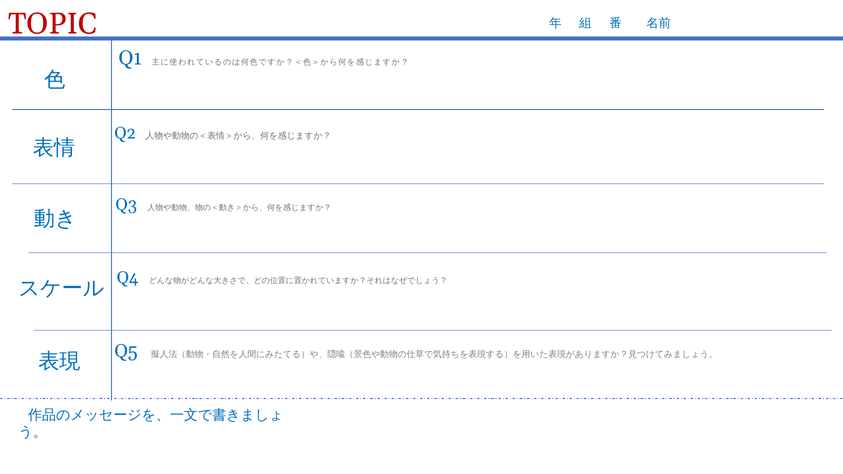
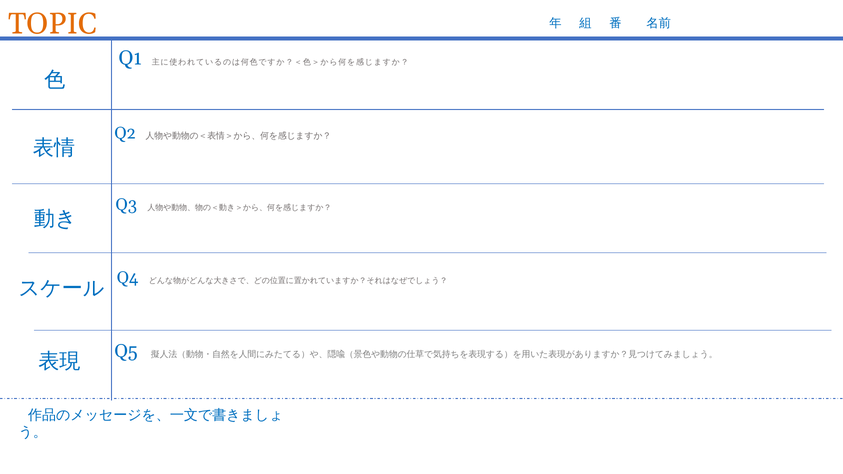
TOPIC colour: red -> orange
